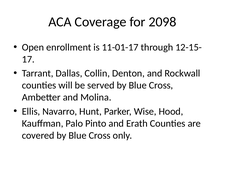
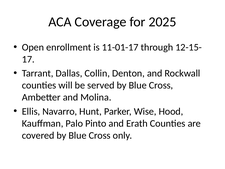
2098: 2098 -> 2025
